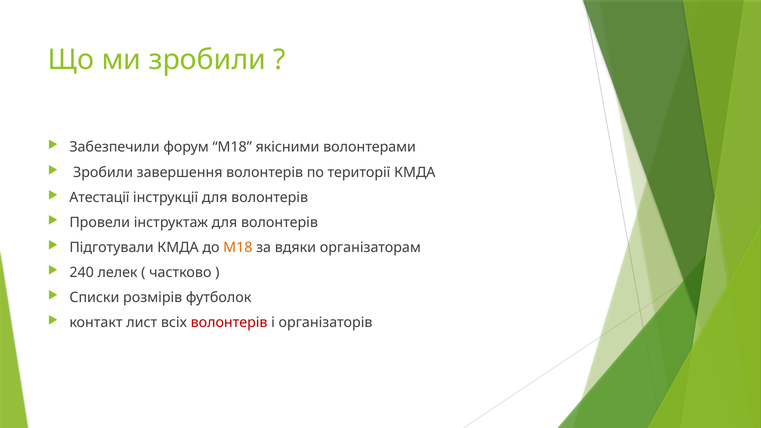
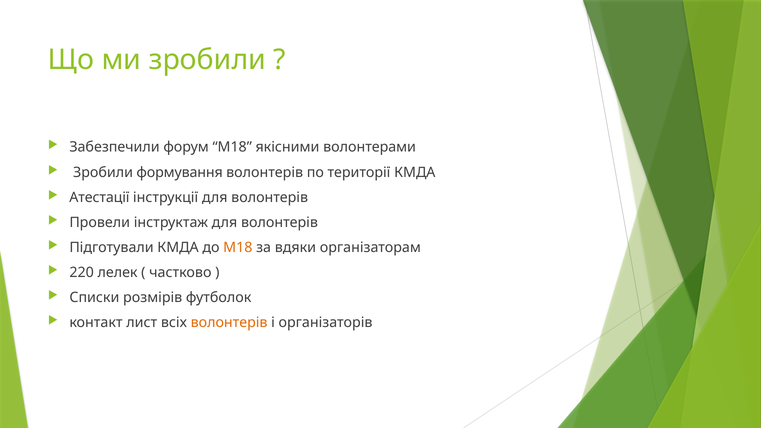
завершення: завершення -> формування
240: 240 -> 220
волонтерів at (229, 323) colour: red -> orange
